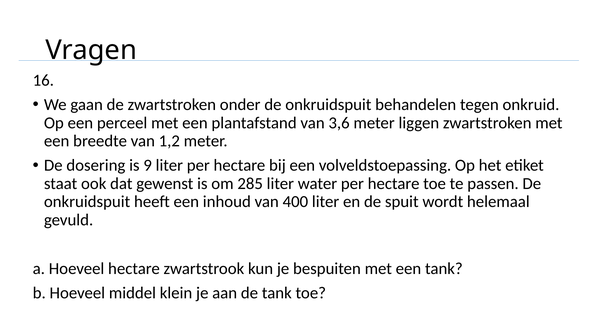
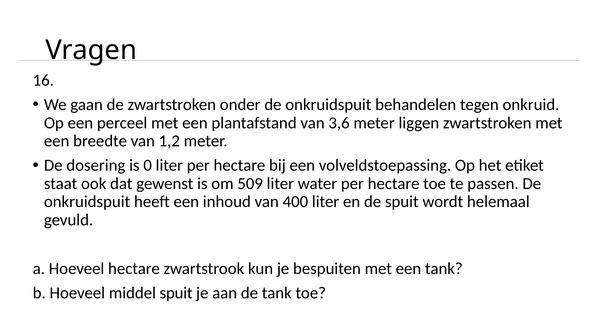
9: 9 -> 0
285: 285 -> 509
middel klein: klein -> spuit
